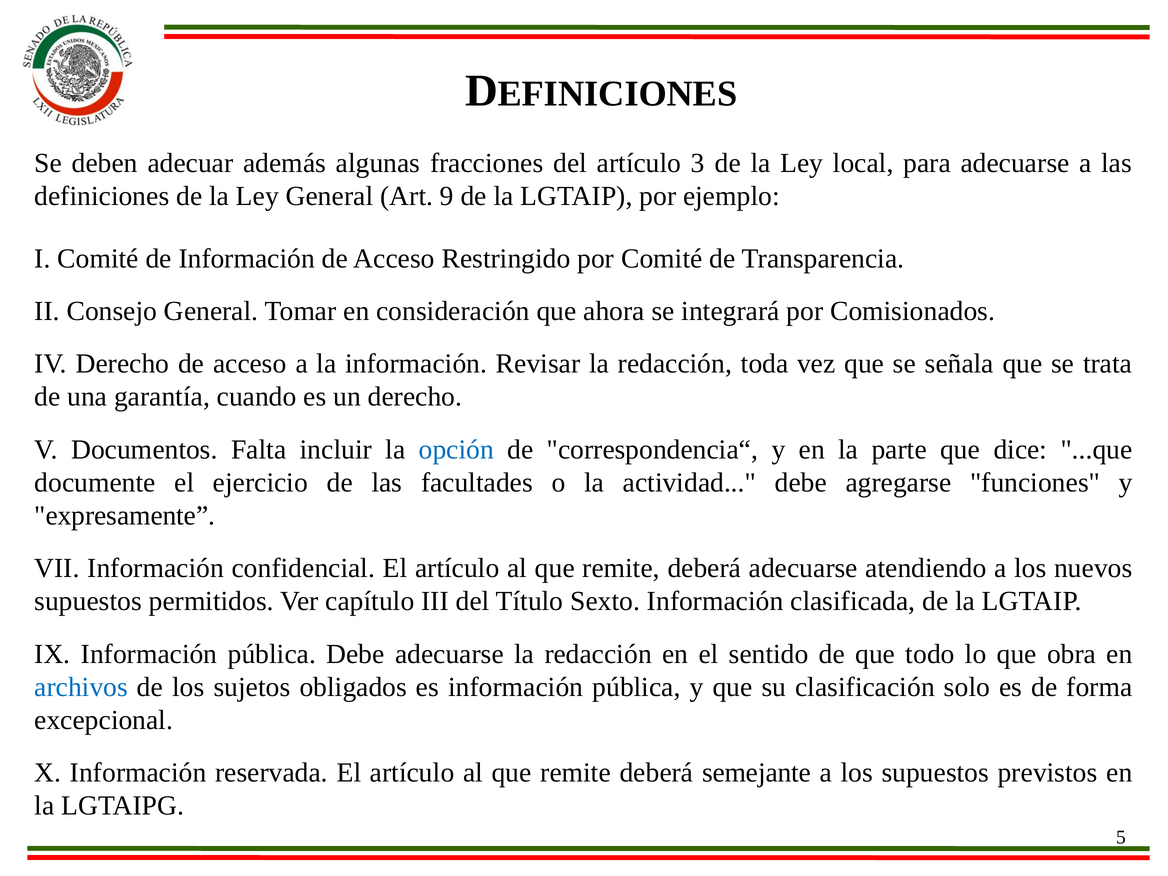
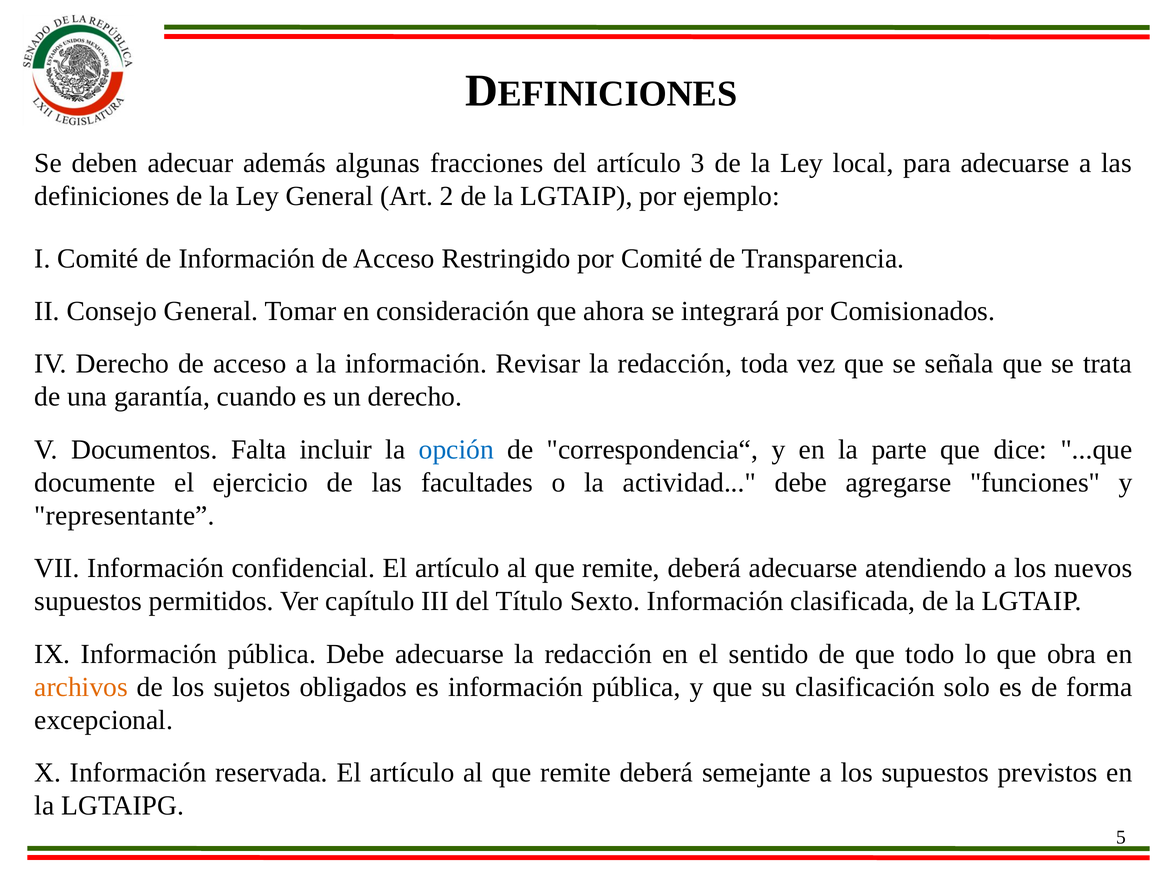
9: 9 -> 2
expresamente: expresamente -> representante
archivos colour: blue -> orange
